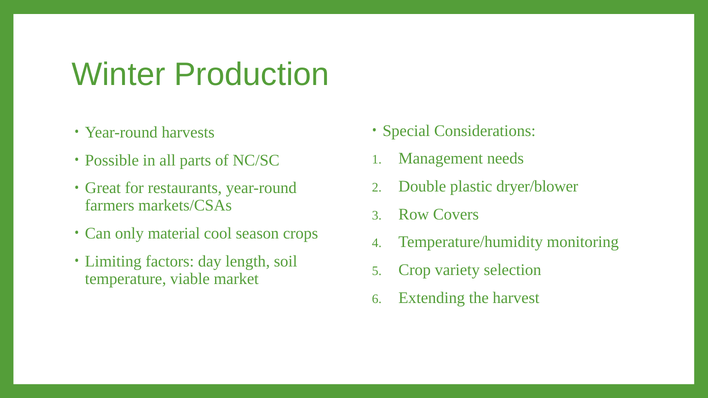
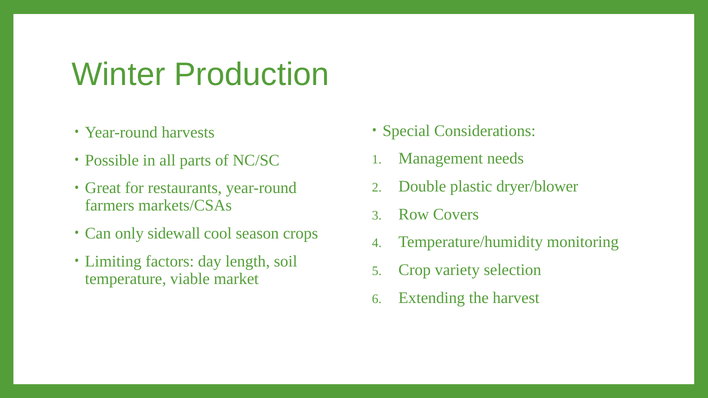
material: material -> sidewall
